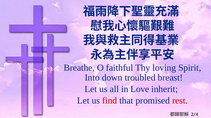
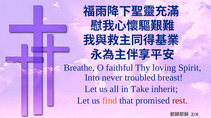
down: down -> never
Love: Love -> Take
find colour: red -> orange
